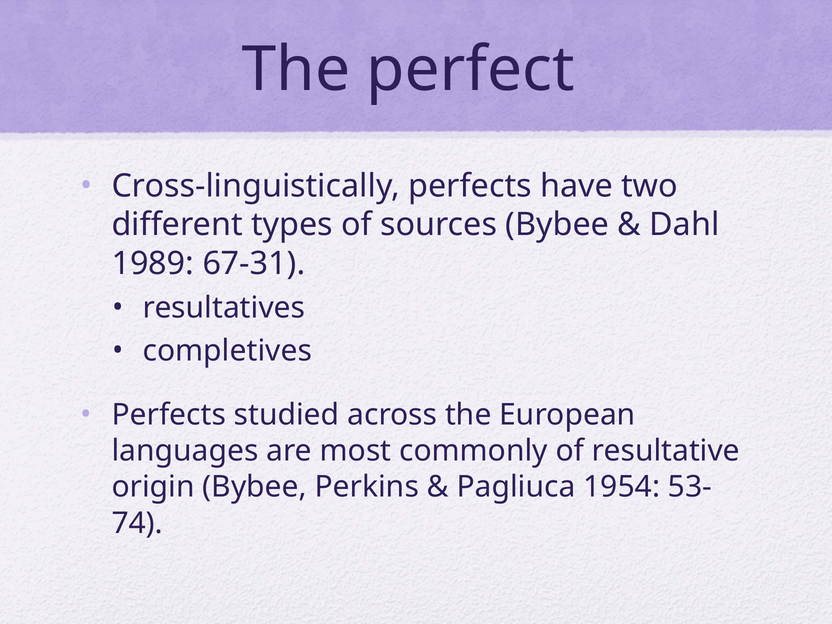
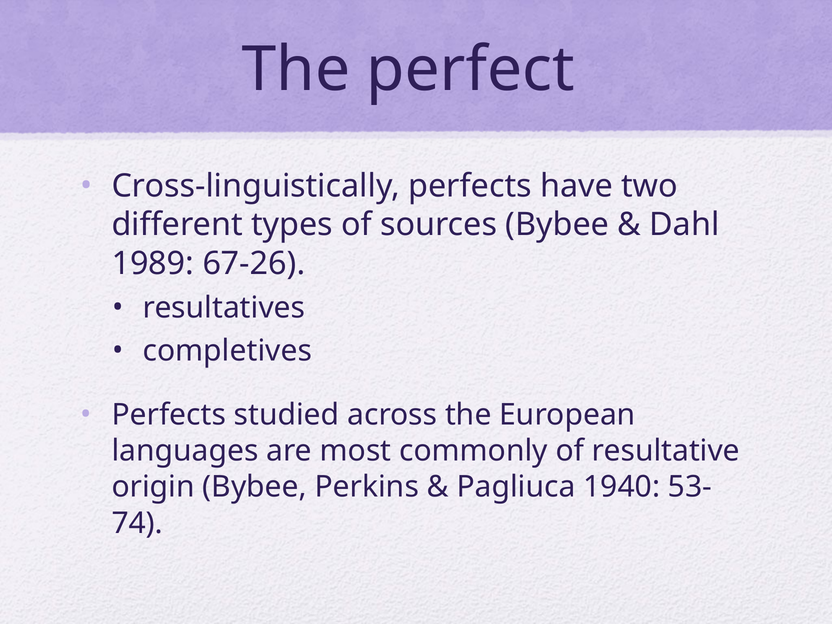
67-31: 67-31 -> 67-26
1954: 1954 -> 1940
